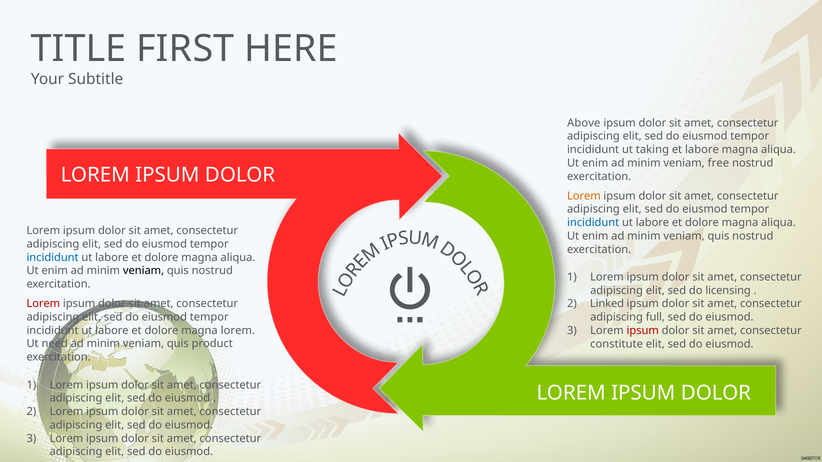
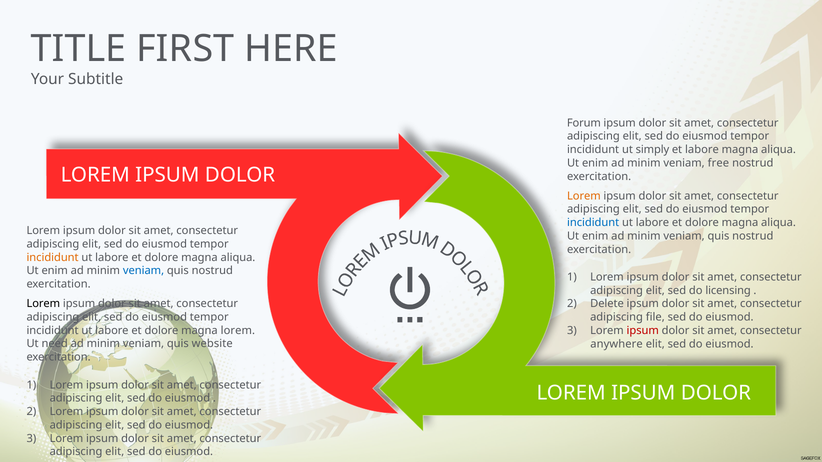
Above: Above -> Forum
taking: taking -> simply
incididunt at (53, 258) colour: blue -> orange
veniam at (144, 271) colour: black -> blue
Lorem at (43, 304) colour: red -> black
Linked: Linked -> Delete
full: full -> file
product: product -> website
constitute: constitute -> anywhere
